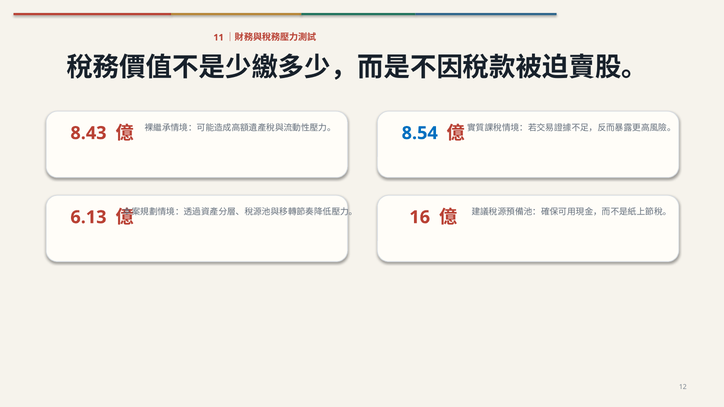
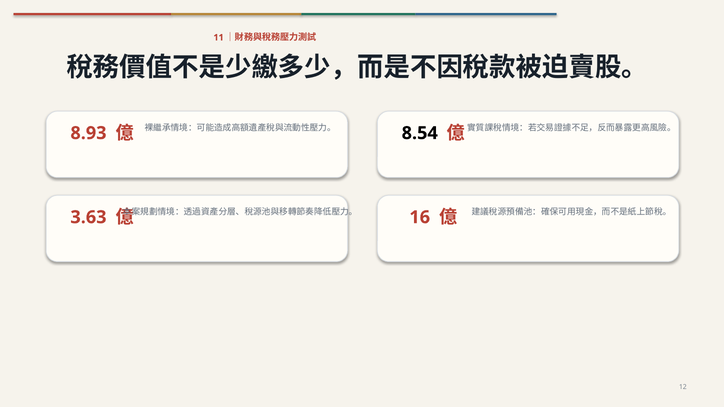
8.43: 8.43 -> 8.93
8.54 colour: blue -> black
6.13: 6.13 -> 3.63
